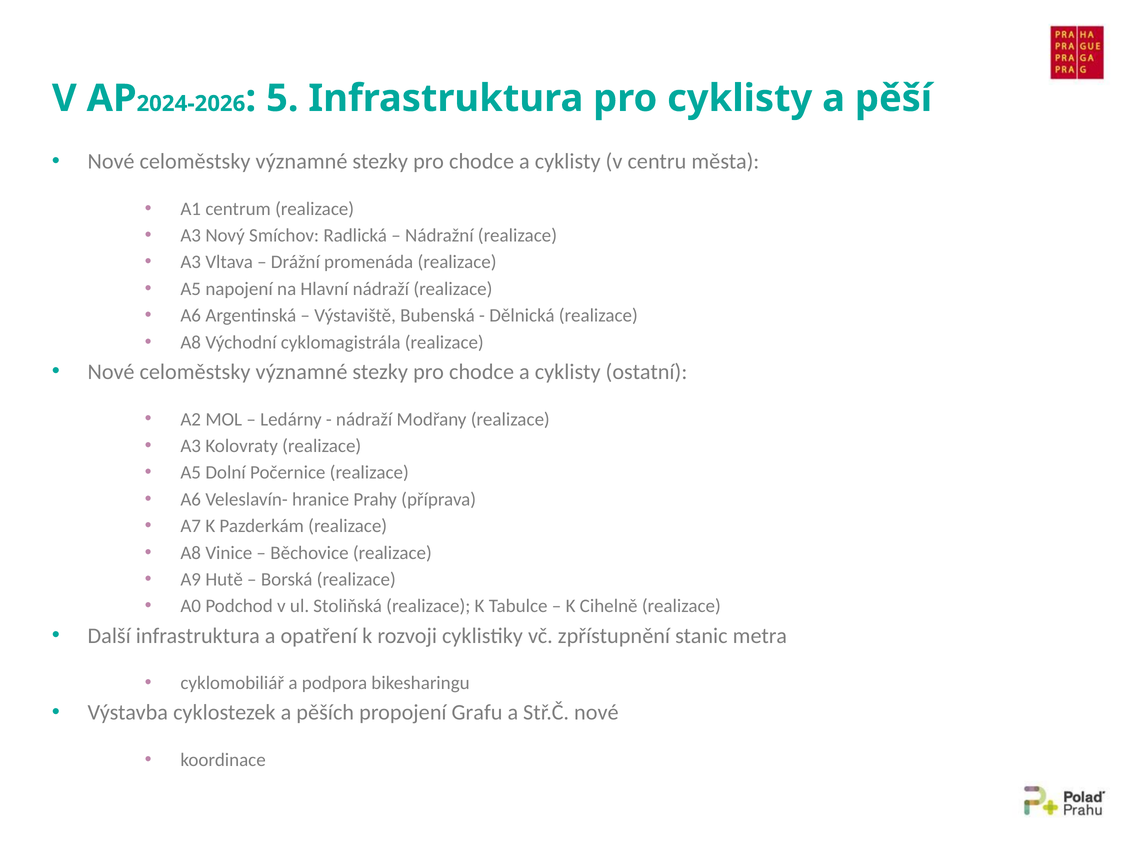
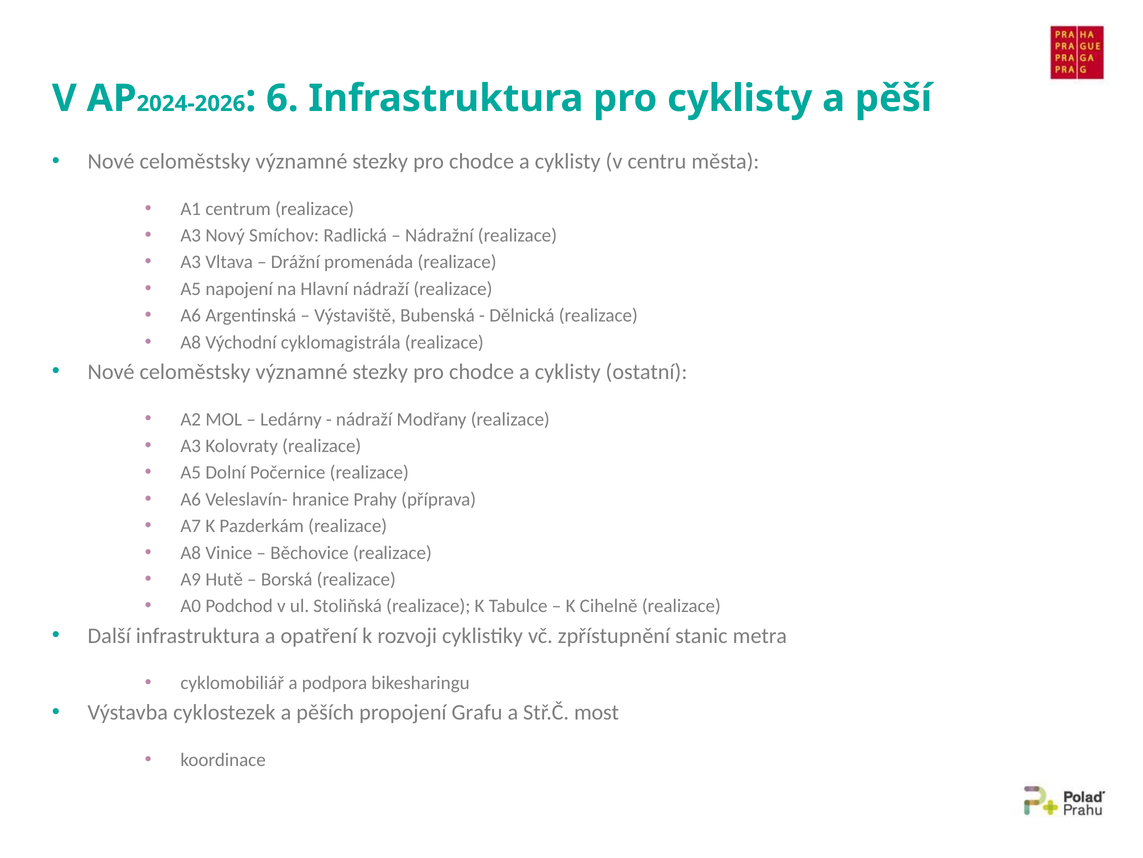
5: 5 -> 6
Stř.Č nové: nové -> most
